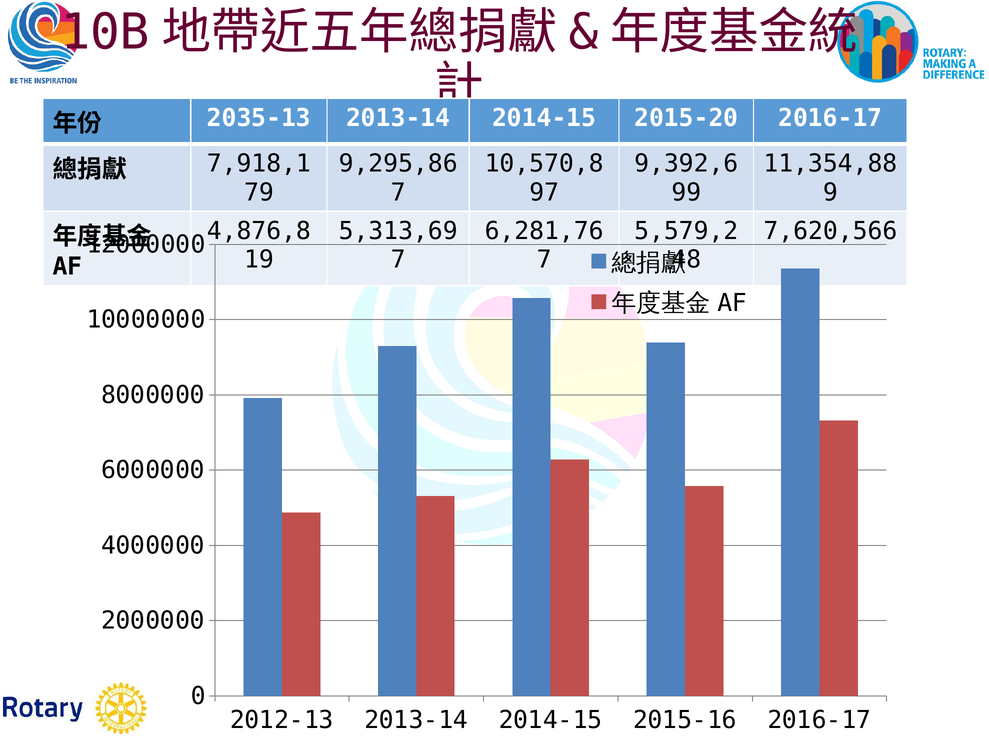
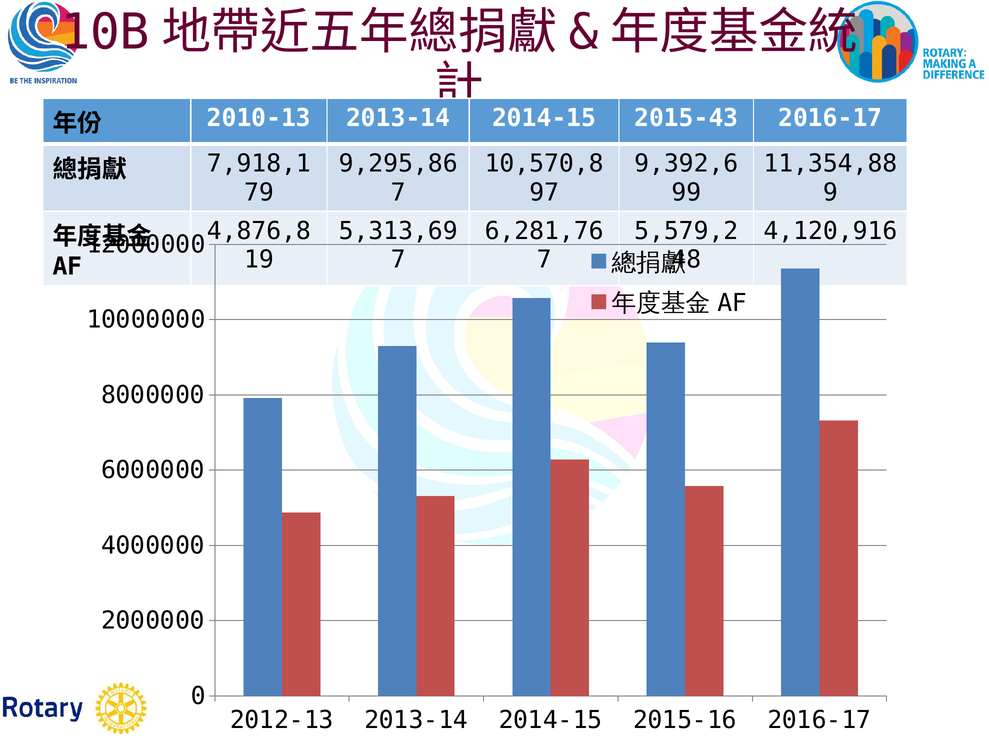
2035-13: 2035-13 -> 2010-13
2015-20: 2015-20 -> 2015-43
7,620,566: 7,620,566 -> 4,120,916
